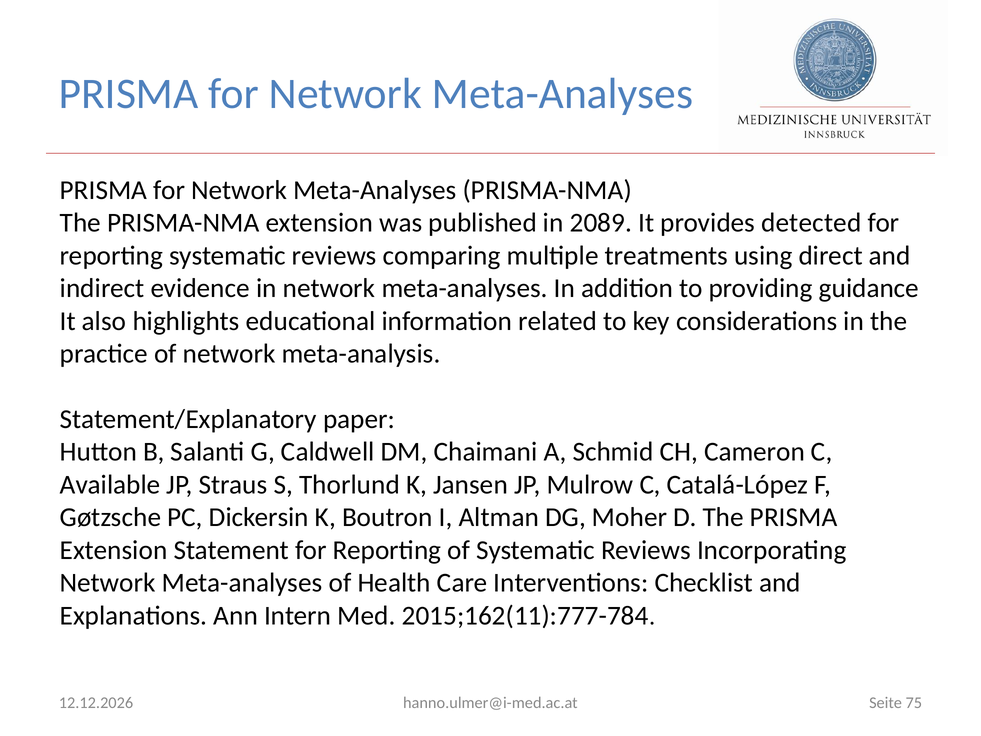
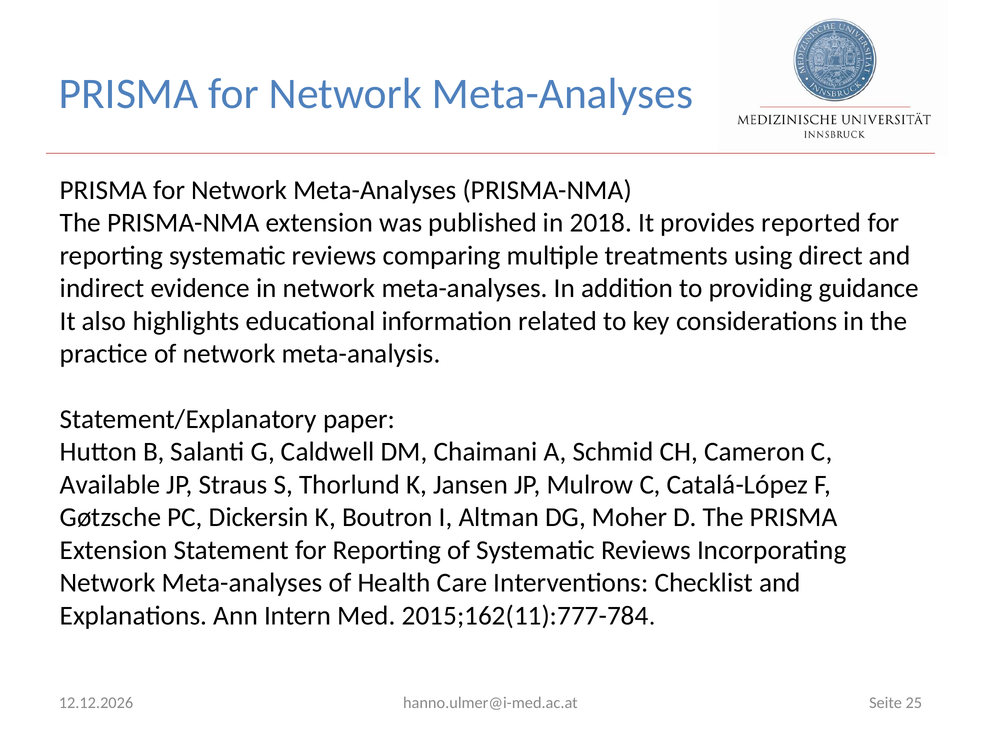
2089: 2089 -> 2018
detected: detected -> reported
75: 75 -> 25
